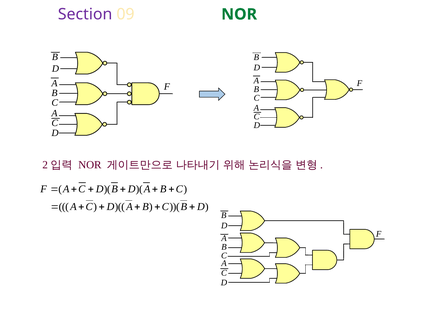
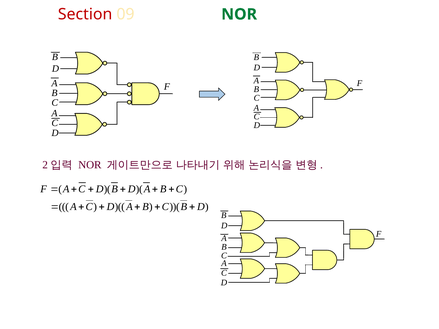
Section colour: purple -> red
